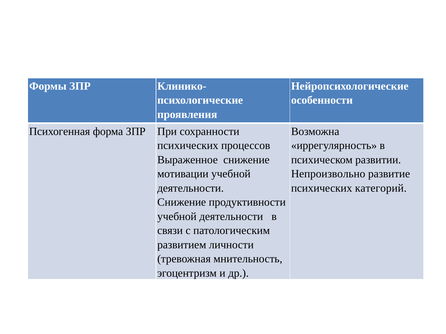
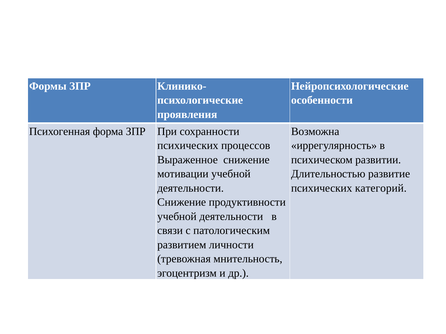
Непроизвольно: Непроизвольно -> Длительностью
